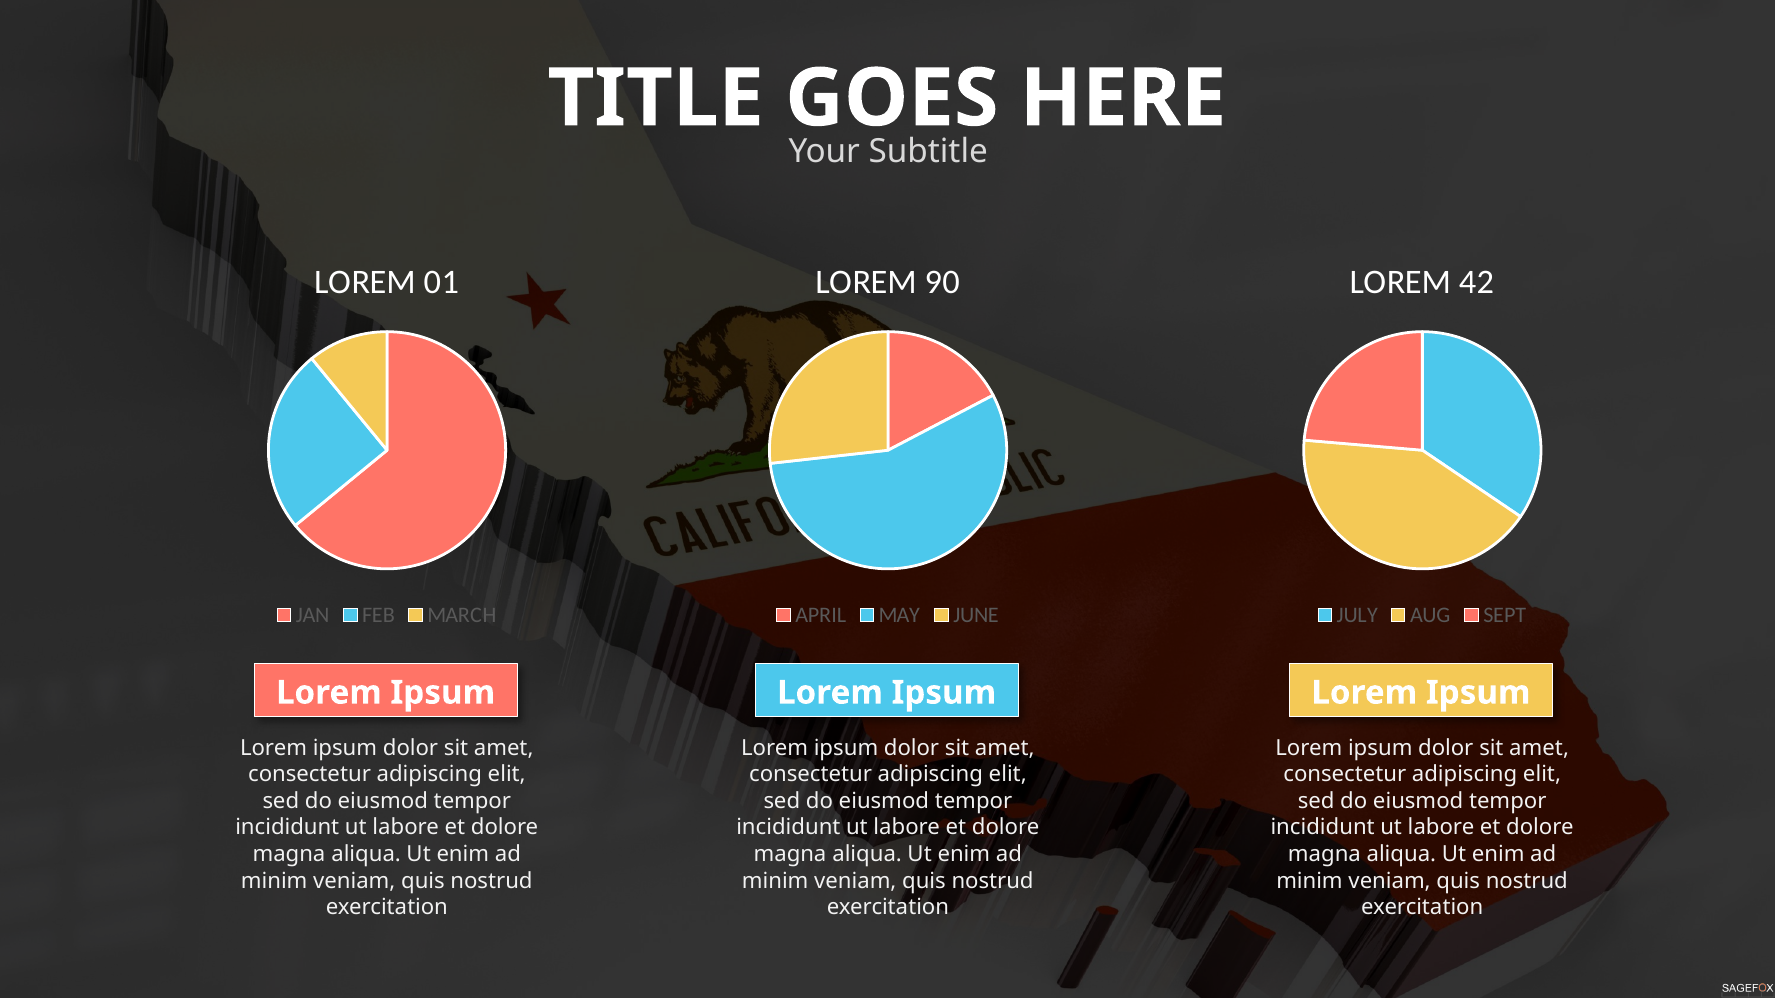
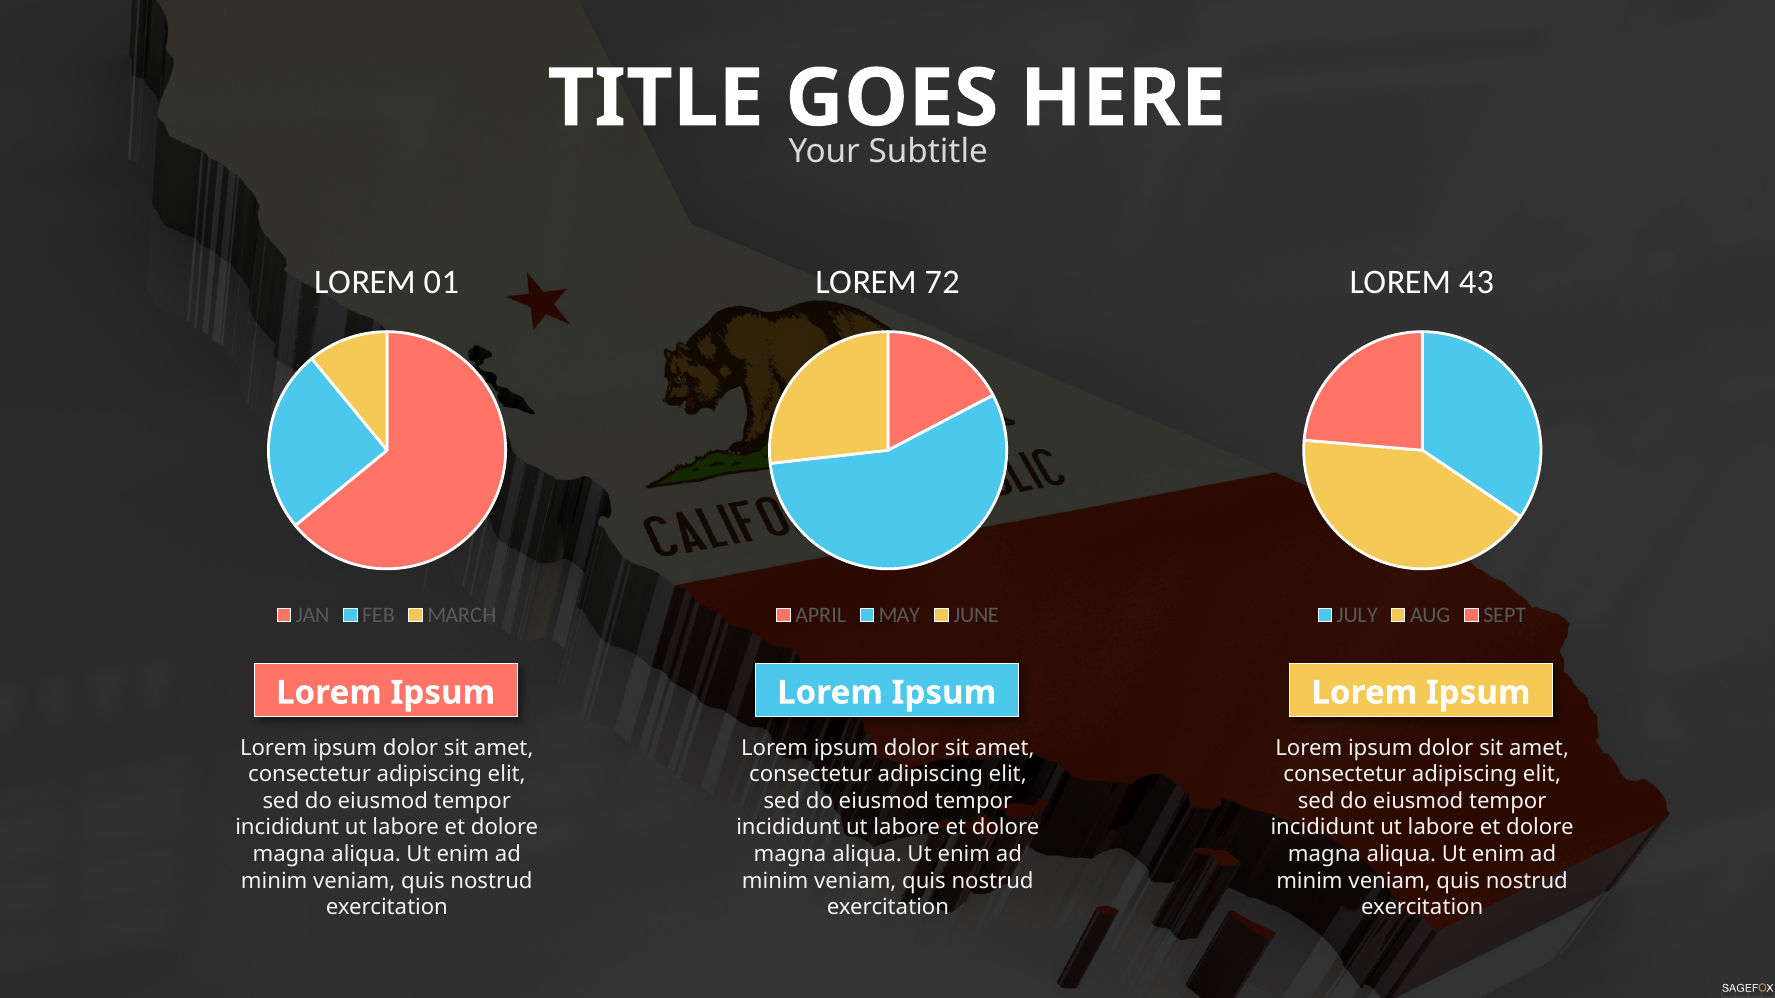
90: 90 -> 72
42: 42 -> 43
